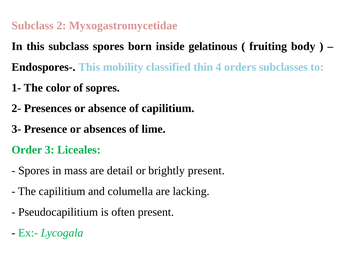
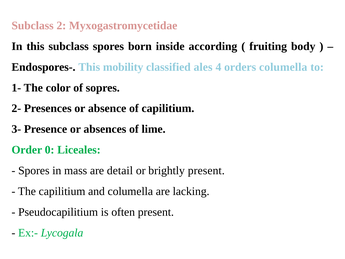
gelatinous: gelatinous -> according
thin: thin -> ales
orders subclasses: subclasses -> columella
3: 3 -> 0
